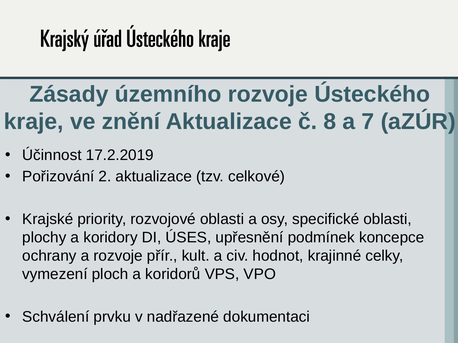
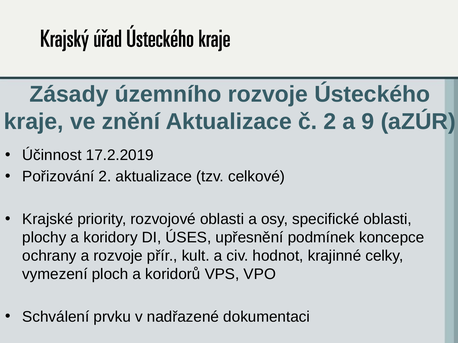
č 8: 8 -> 2
7: 7 -> 9
